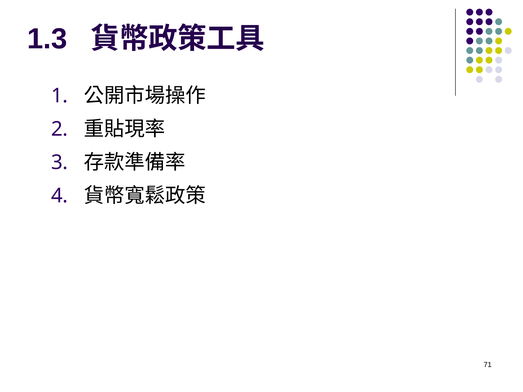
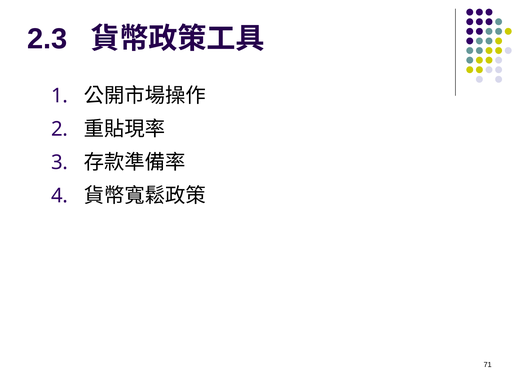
1.3: 1.3 -> 2.3
